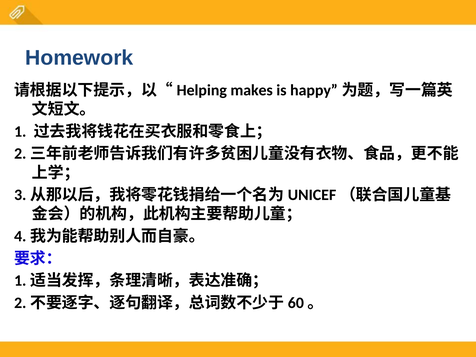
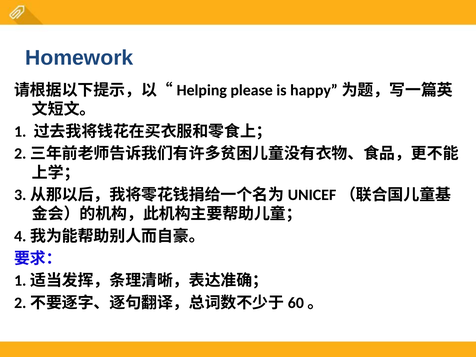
makes: makes -> please
